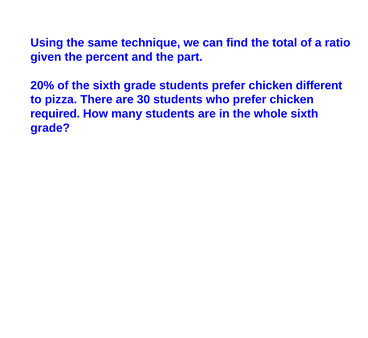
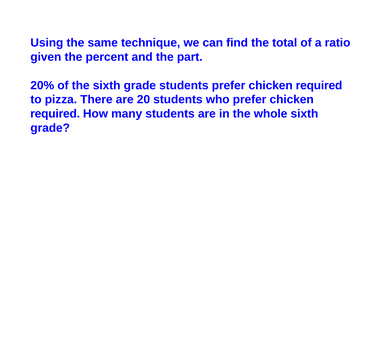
students prefer chicken different: different -> required
30: 30 -> 20
